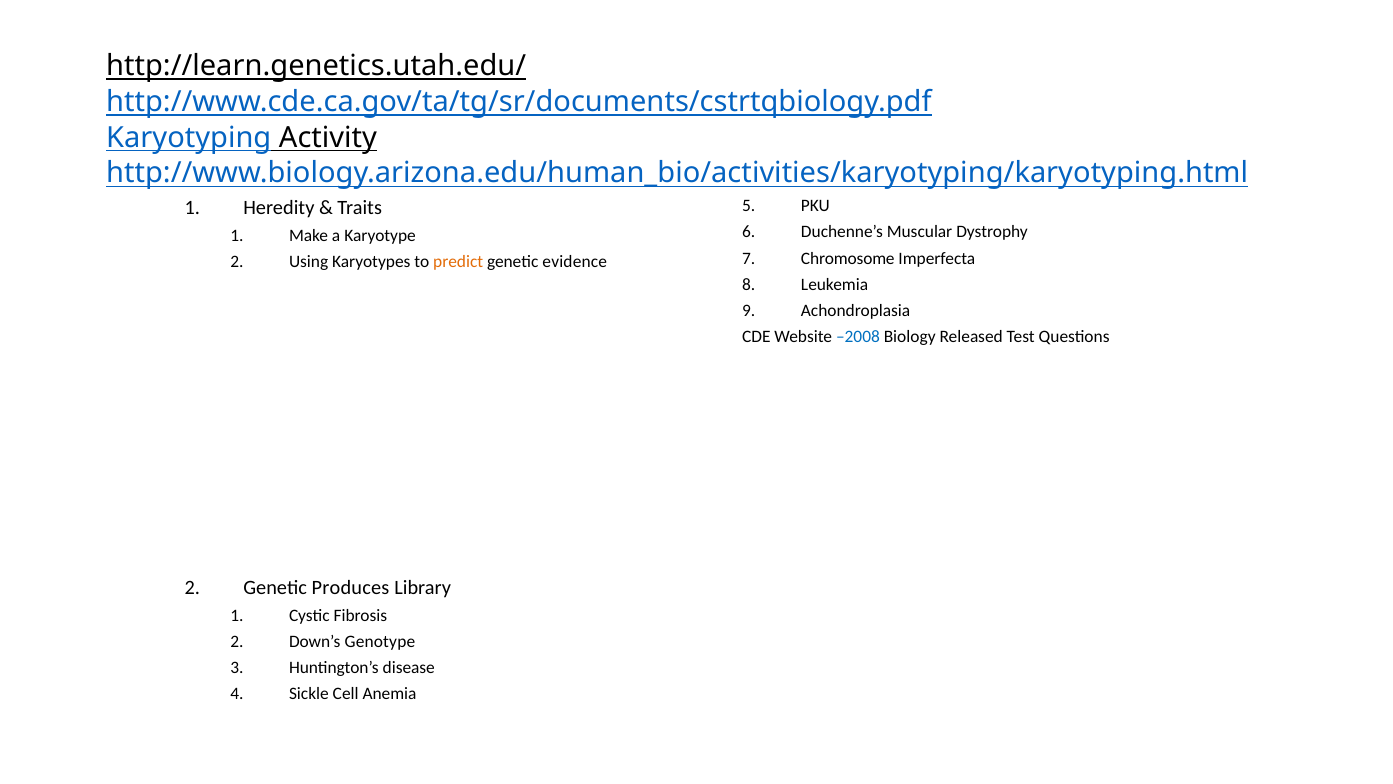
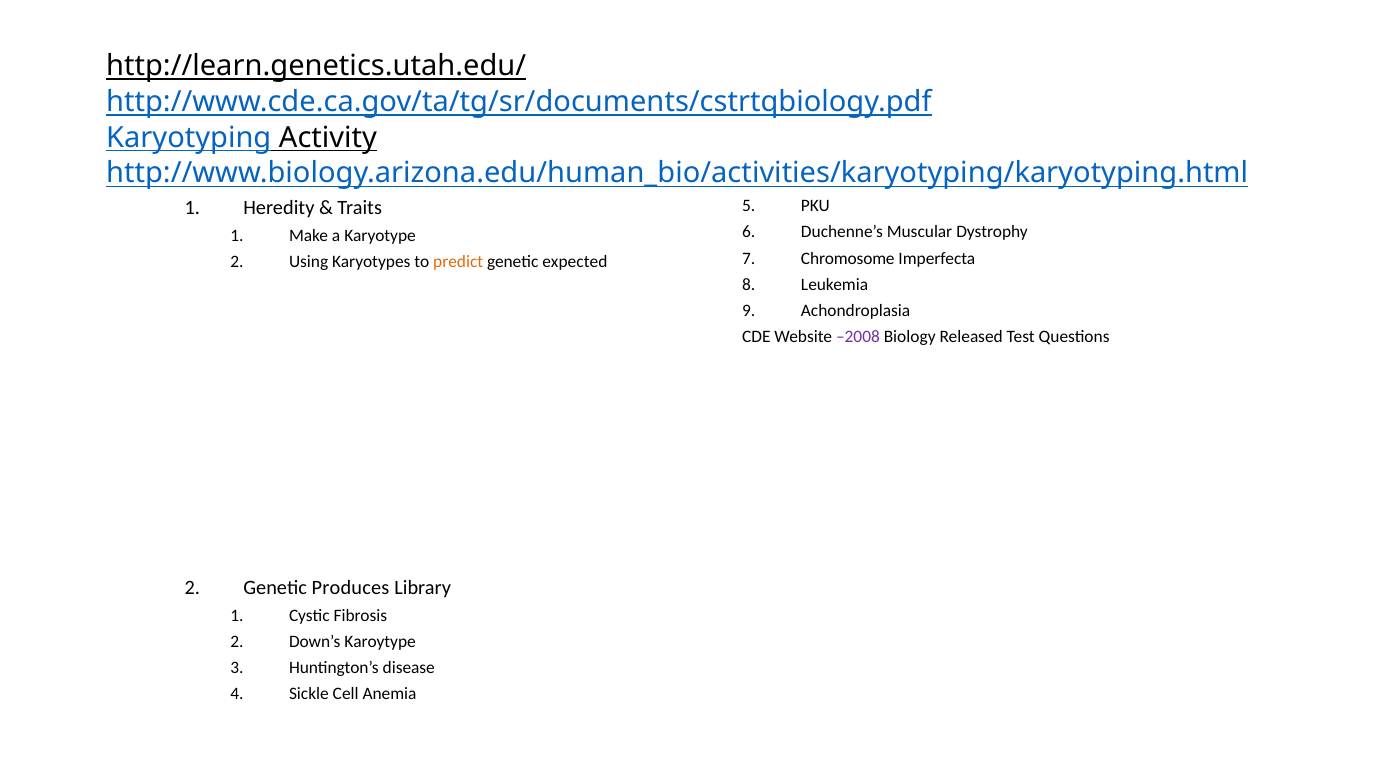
evidence: evidence -> expected
–2008 colour: blue -> purple
Genotype: Genotype -> Karoytype
